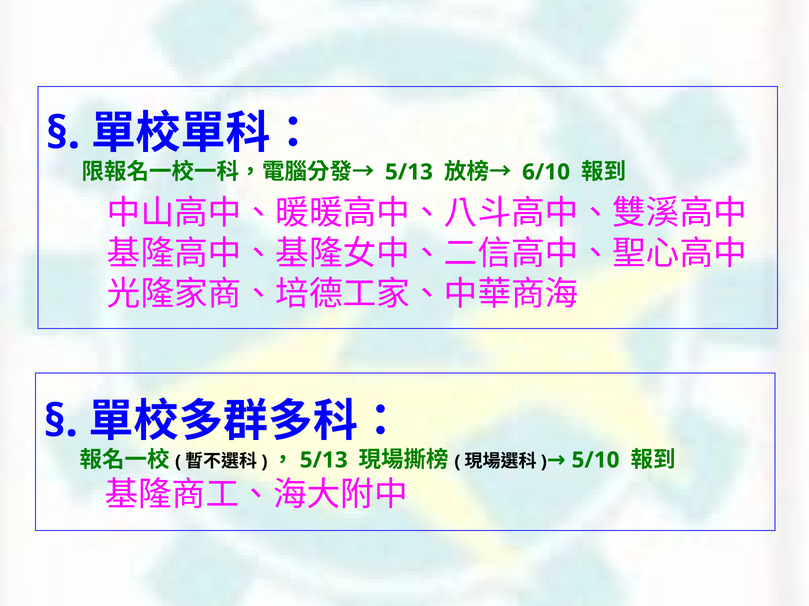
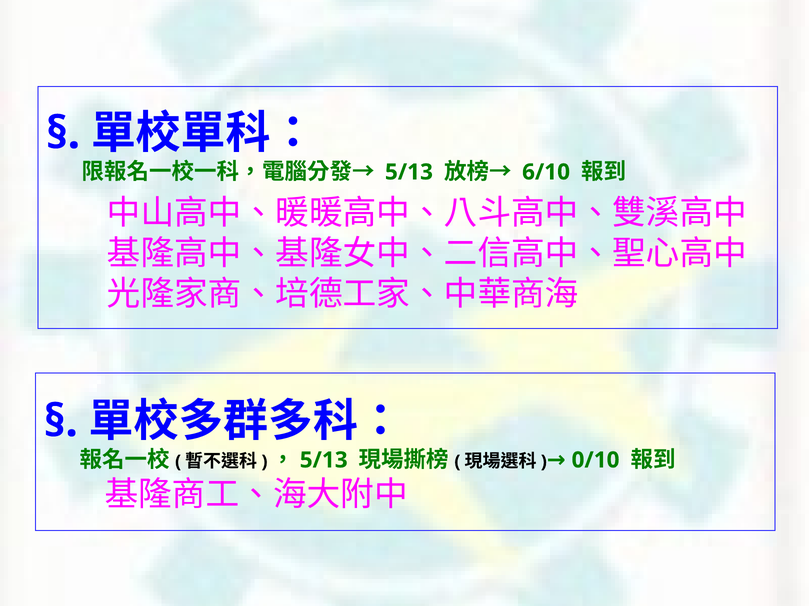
5/10: 5/10 -> 0/10
